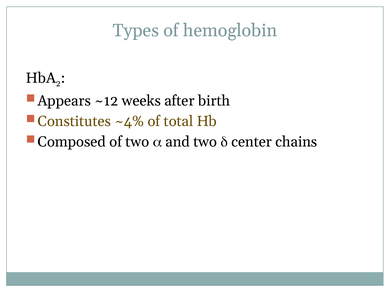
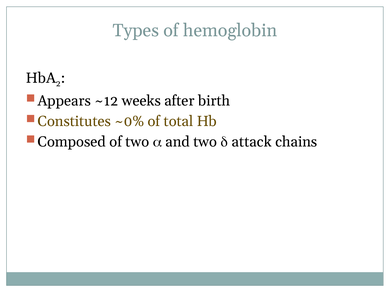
~4%: ~4% -> ~0%
center: center -> attack
